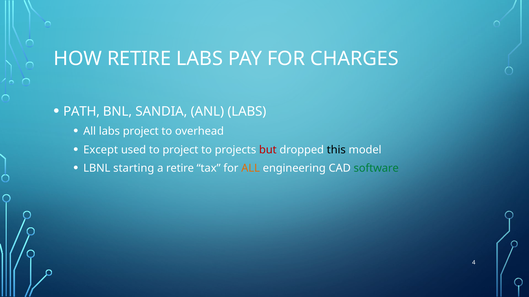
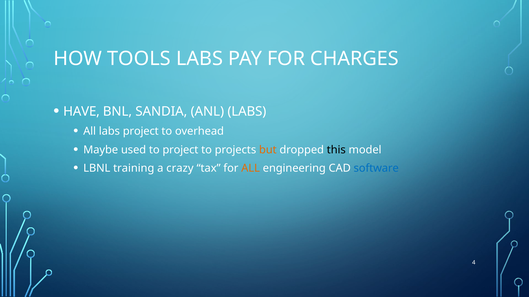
HOW RETIRE: RETIRE -> TOOLS
PATH: PATH -> HAVE
Except: Except -> Maybe
but colour: red -> orange
starting: starting -> training
a retire: retire -> crazy
software colour: green -> blue
